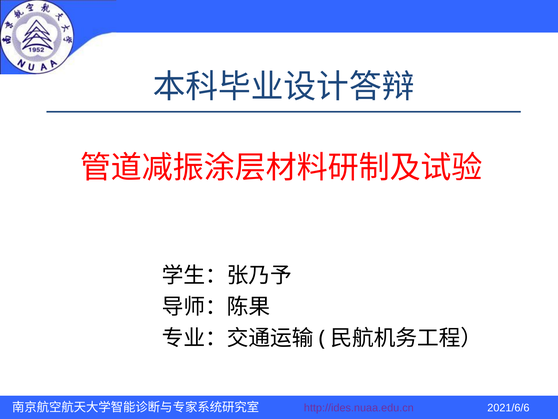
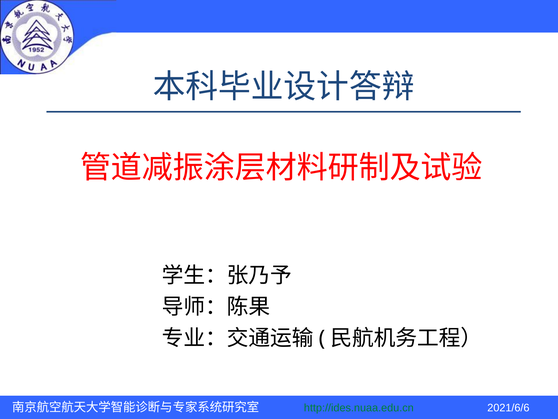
http://ides.nuaa.edu.cn colour: purple -> green
